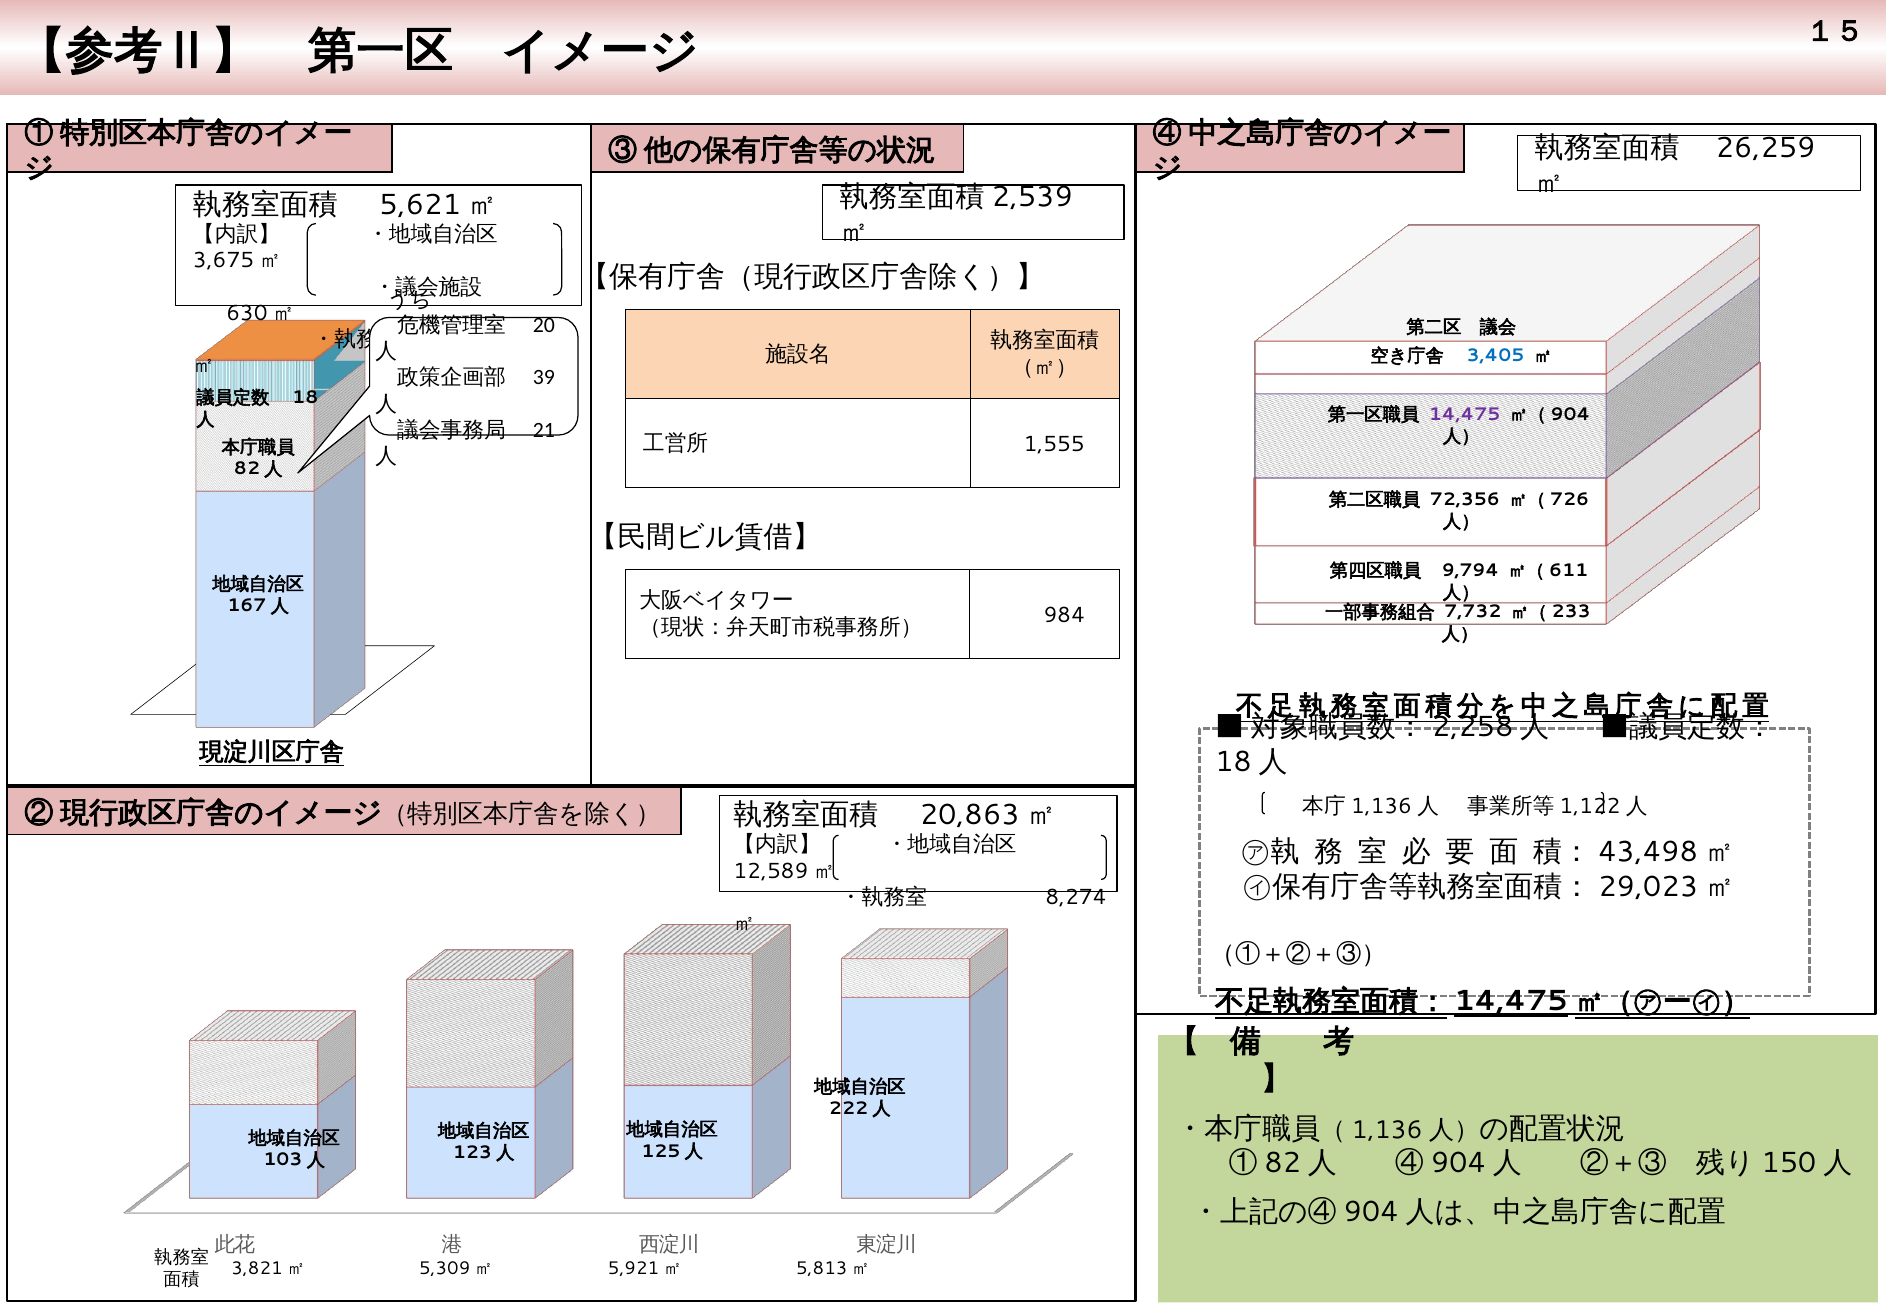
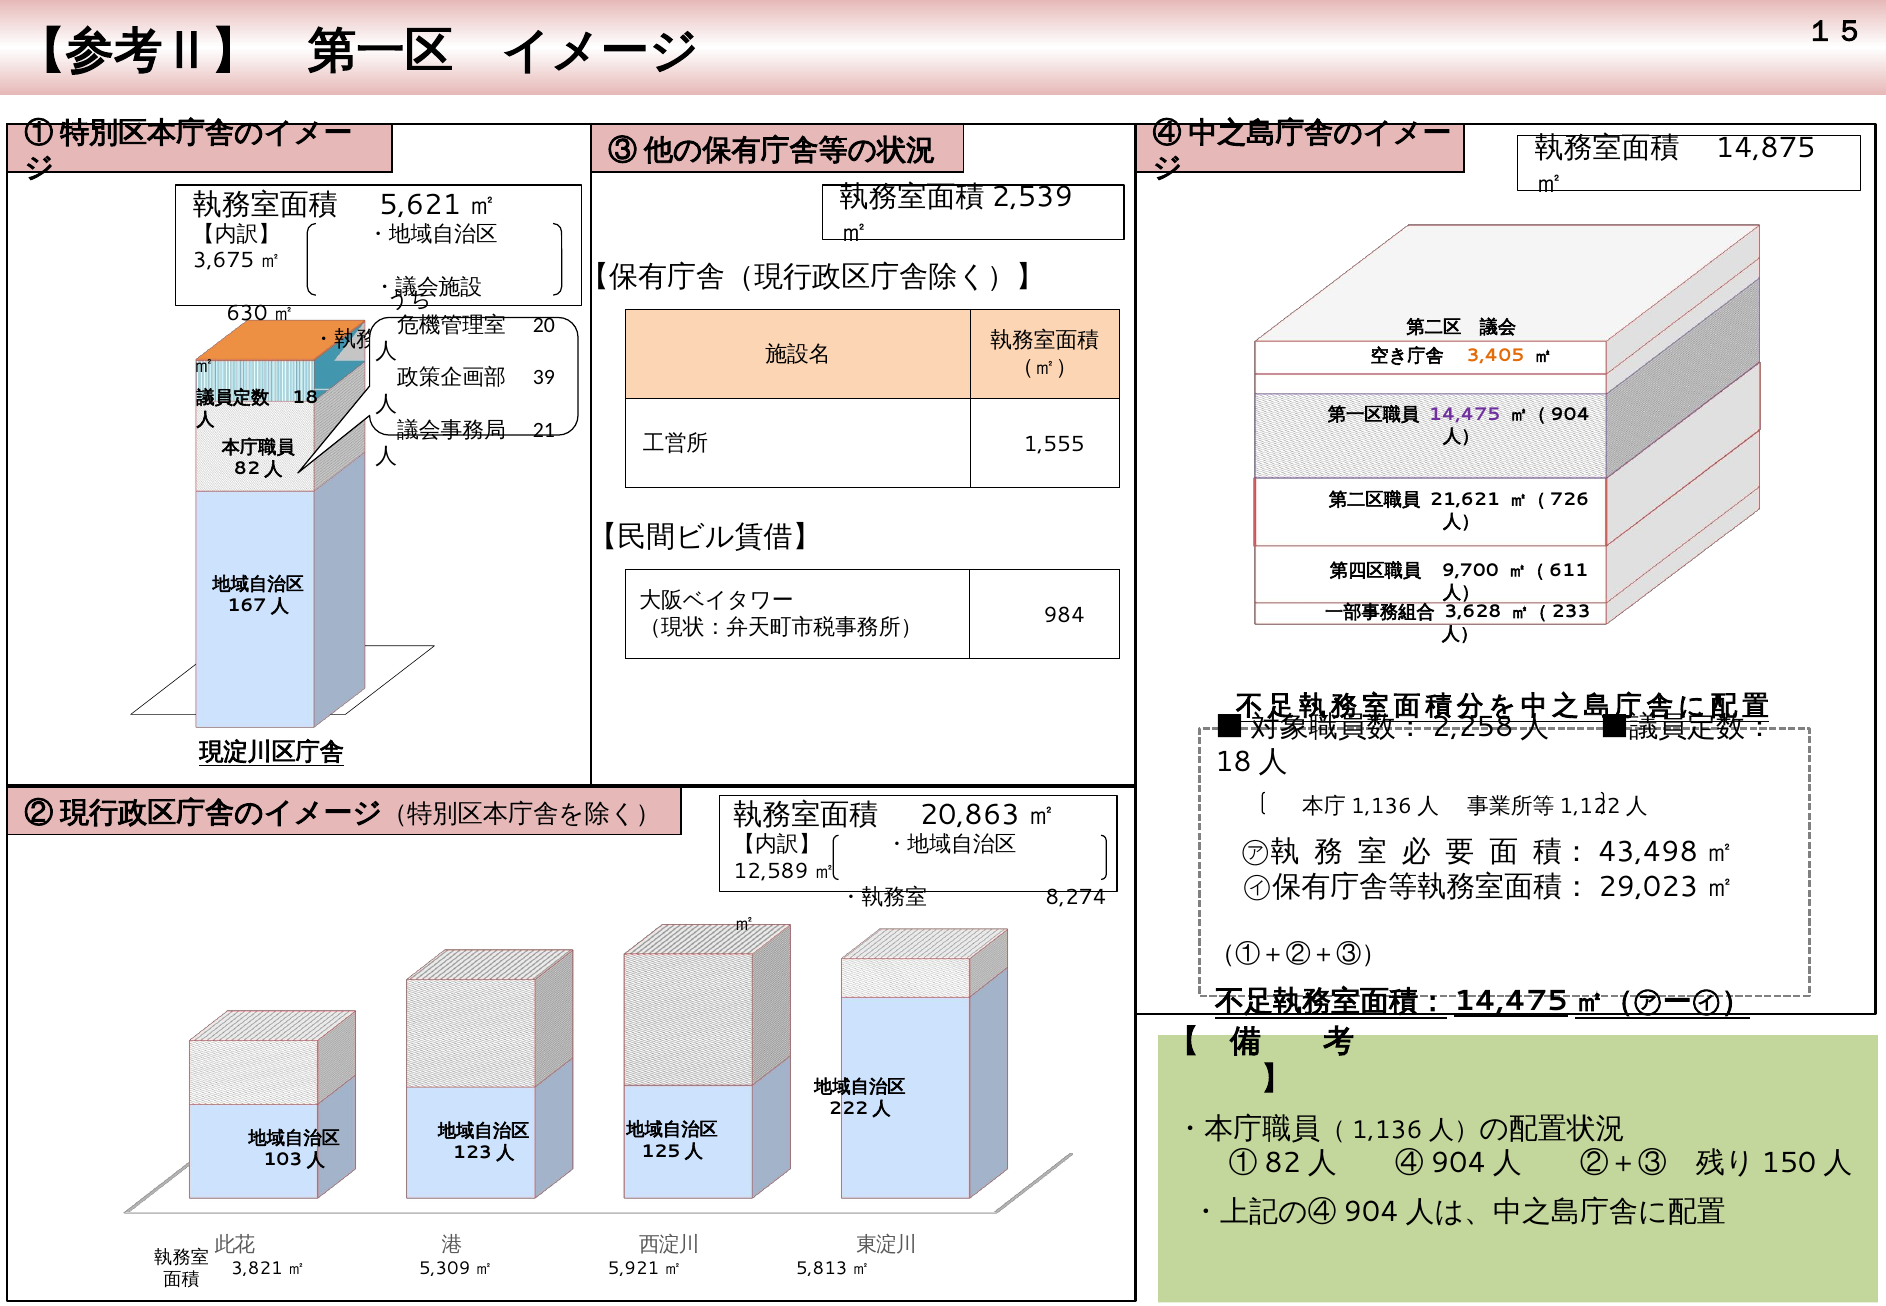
26,259: 26,259 -> 14,875
3,405 colour: blue -> orange
72,356: 72,356 -> 21,621
9,794: 9,794 -> 9,700
7,732: 7,732 -> 3,628
